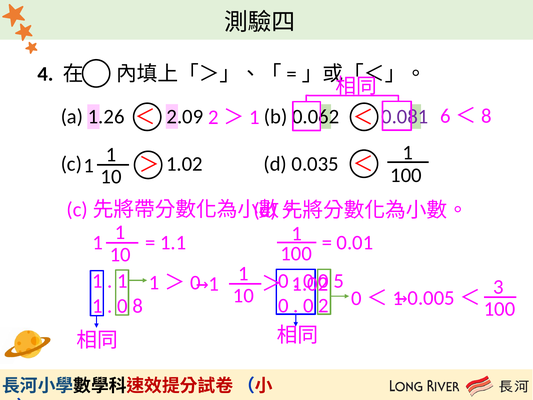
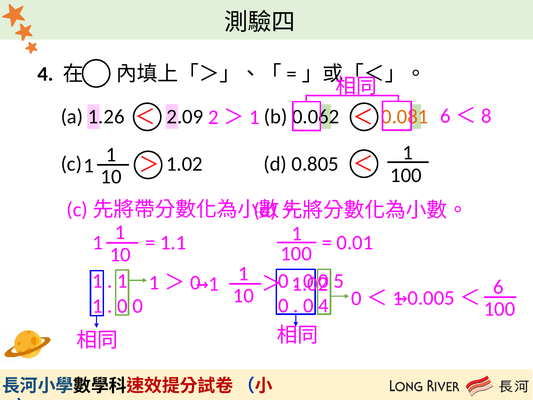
0.081 colour: purple -> orange
0.035: 0.035 -> 0.805
3: 3 -> 6
0 2: 2 -> 4
8 at (138, 306): 8 -> 0
